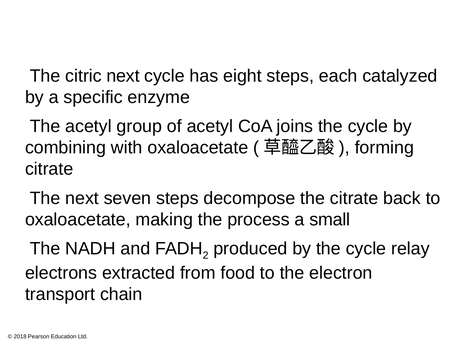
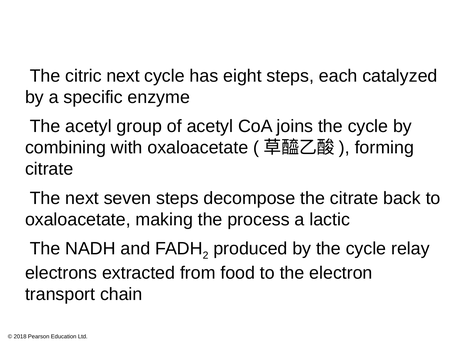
small: small -> lactic
